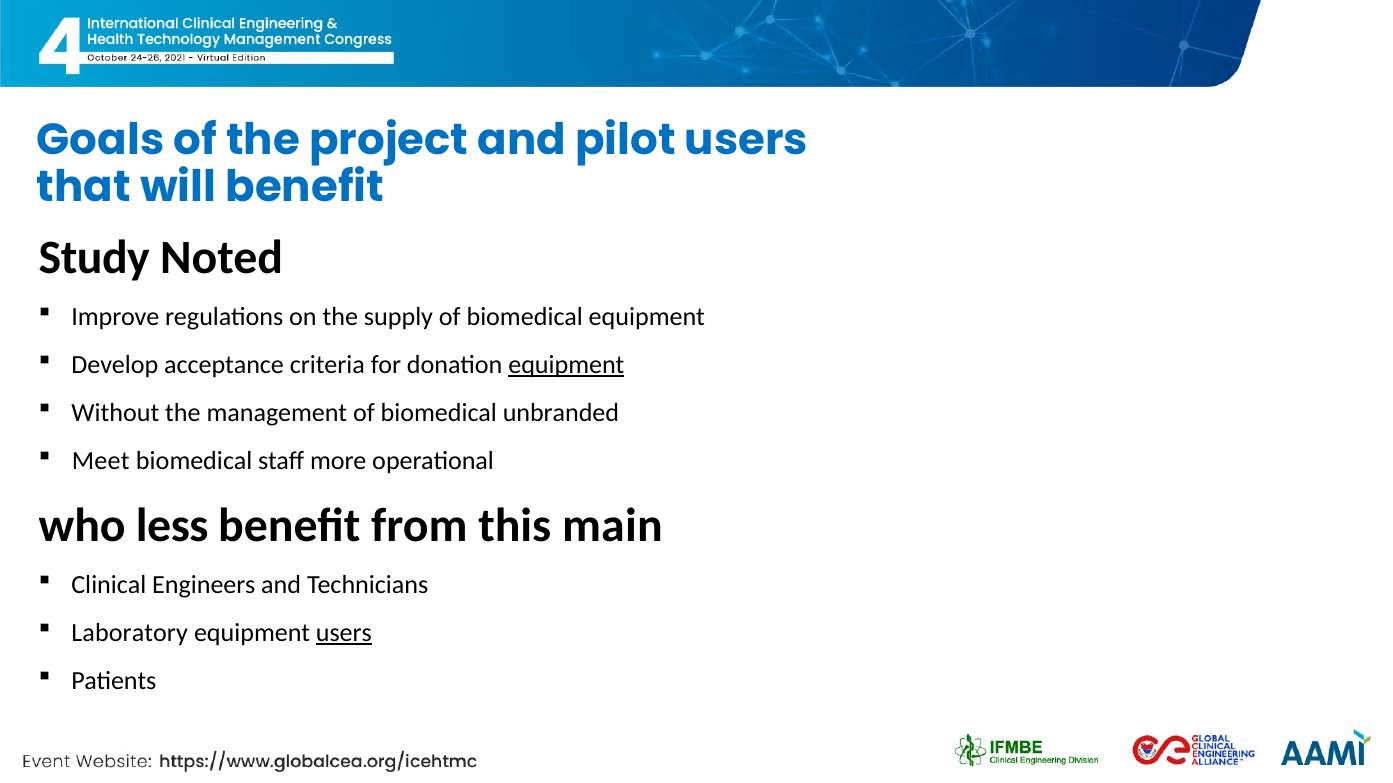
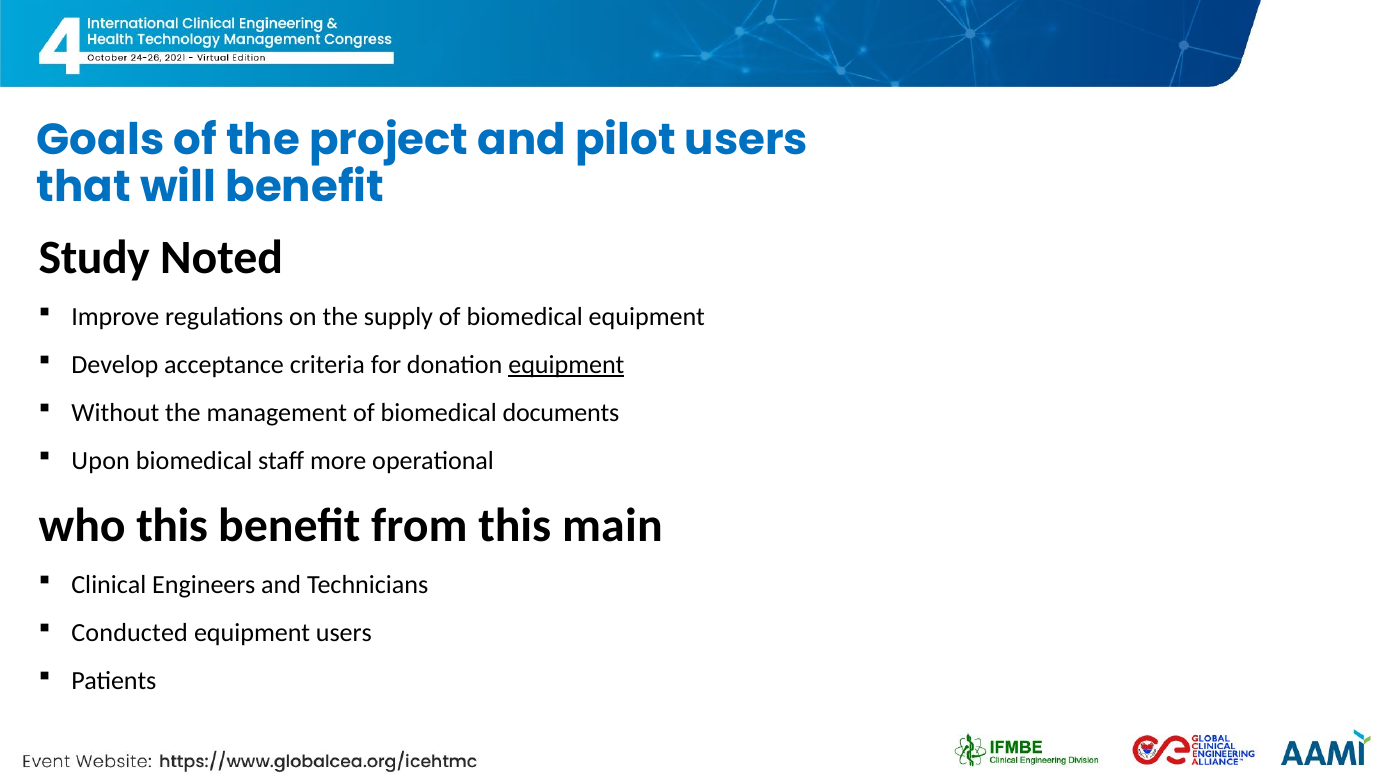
unbranded: unbranded -> documents
Meet: Meet -> Upon
who less: less -> this
Laboratory: Laboratory -> Conducted
users at (344, 633) underline: present -> none
